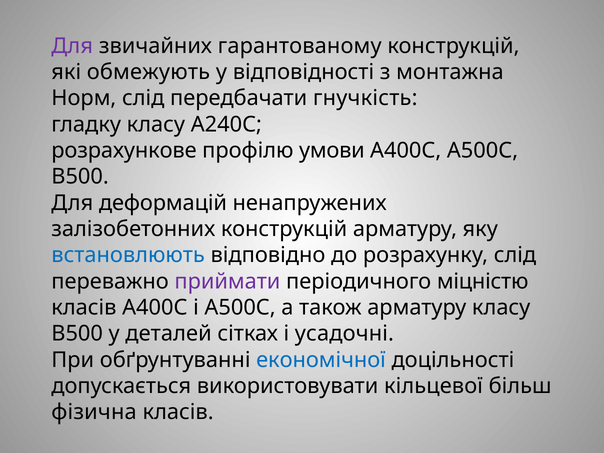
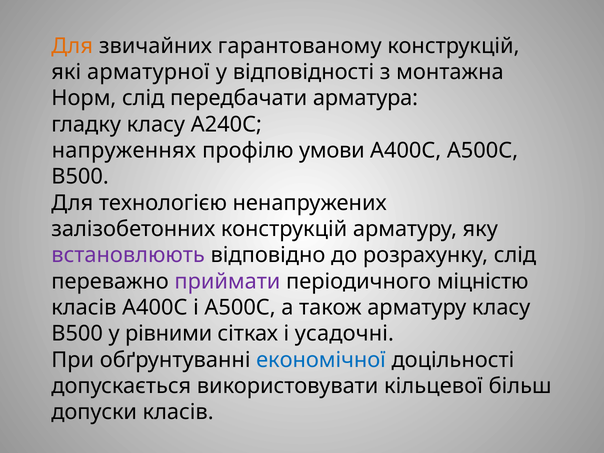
Для at (72, 46) colour: purple -> orange
обмежують: обмежують -> арматурної
гнучкість: гнучкість -> арматура
розрахункове: розрахункове -> напруженнях
деформацій: деформацій -> технологією
встановлюють colour: blue -> purple
деталей: деталей -> рівними
фізична: фізична -> допуски
